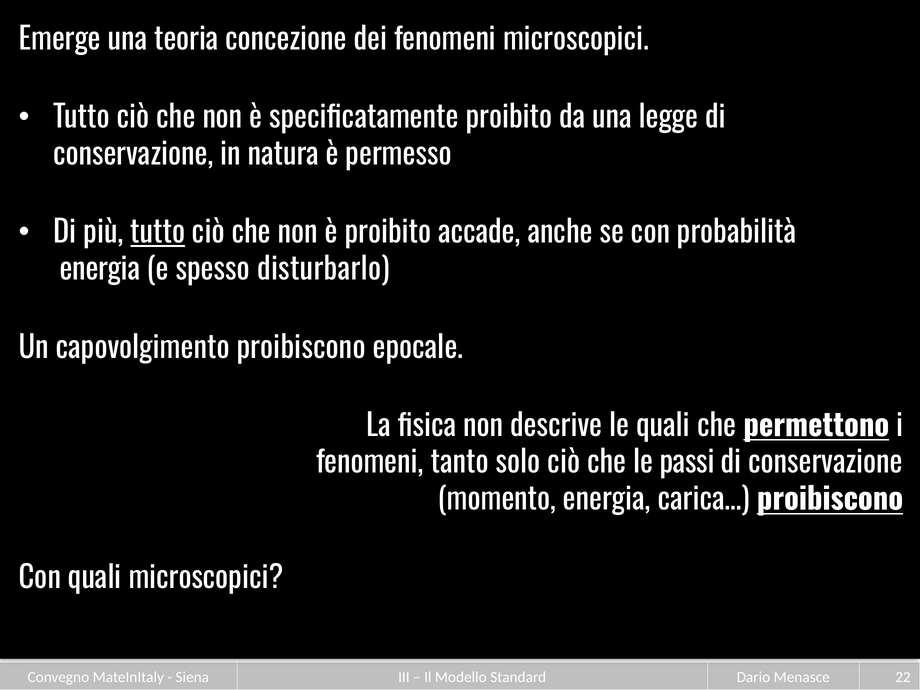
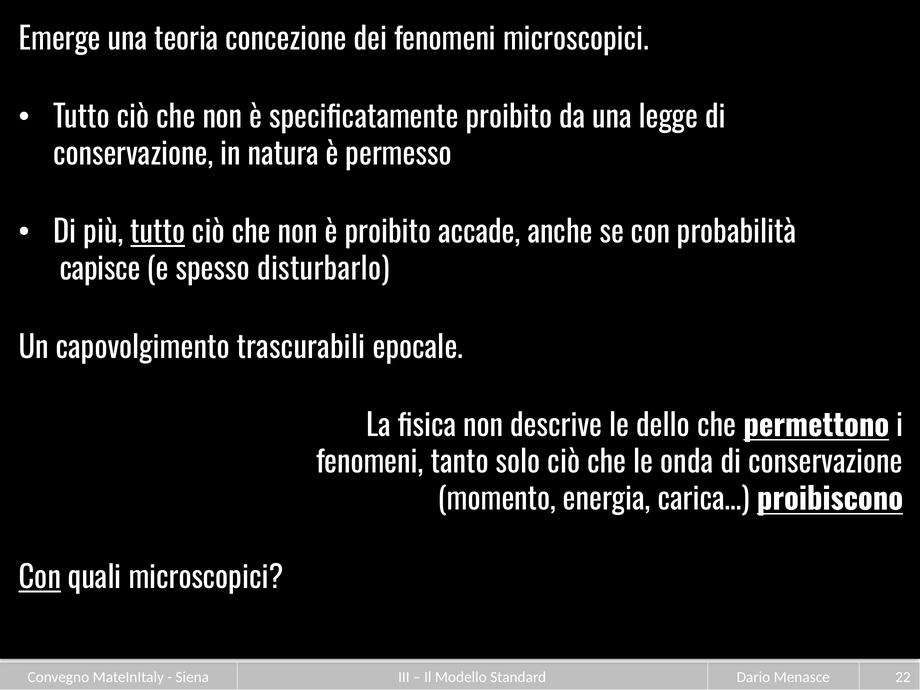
energia at (100, 270): energia -> capisce
capovolgimento proibiscono: proibiscono -> trascurabili
le quali: quali -> dello
passi: passi -> onda
Con at (40, 578) underline: none -> present
